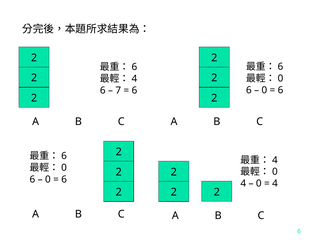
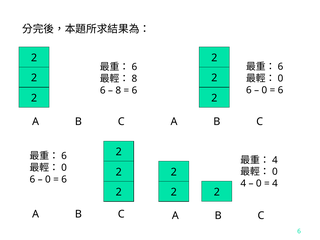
4 at (134, 79): 4 -> 8
7 at (118, 90): 7 -> 8
